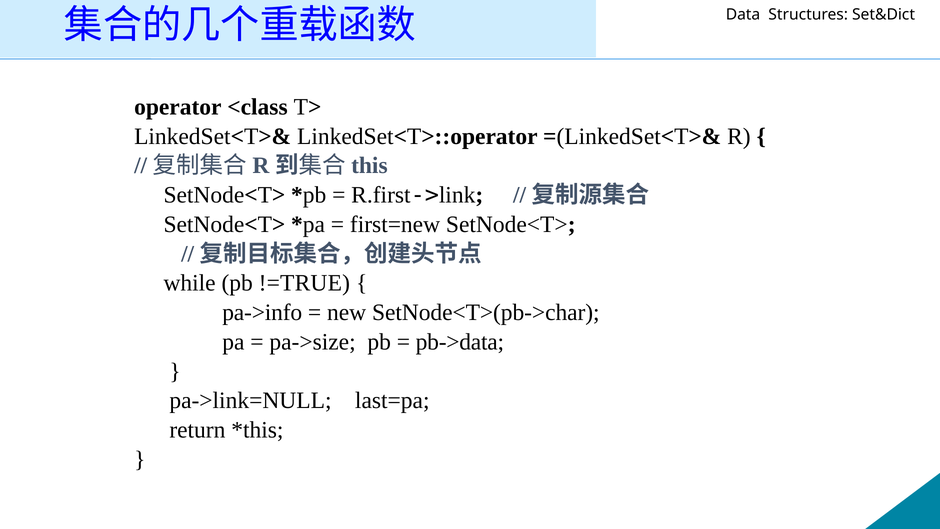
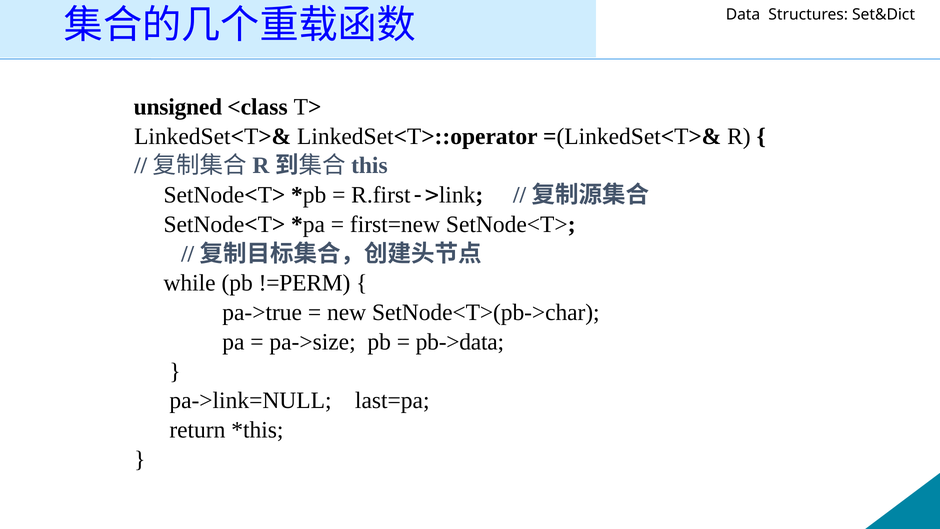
operator: operator -> unsigned
!=TRUE: !=TRUE -> !=PERM
pa->info: pa->info -> pa->true
